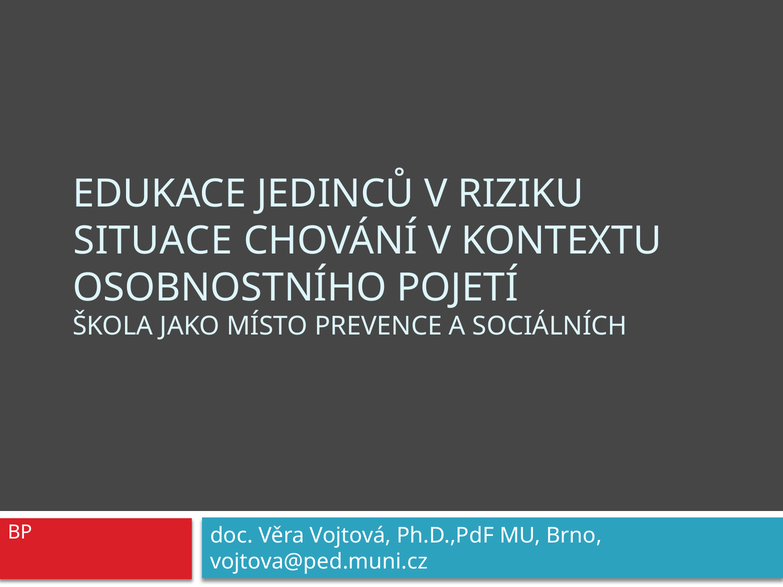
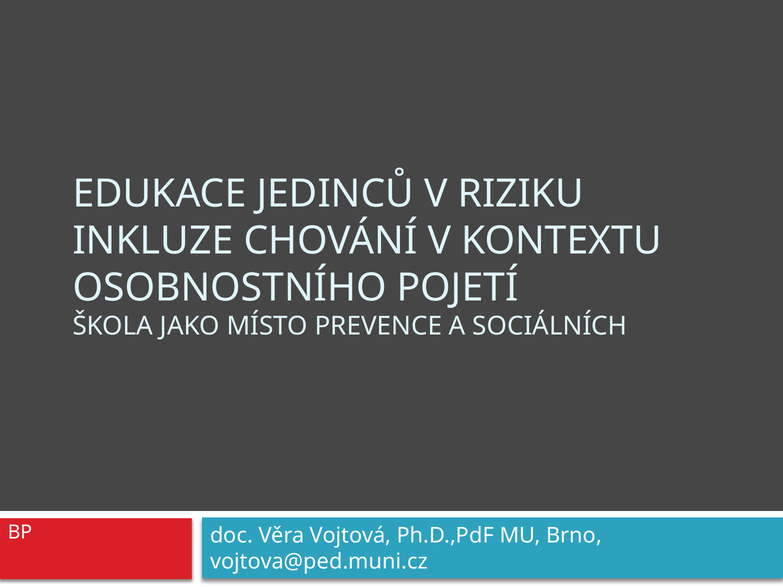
SITUACE: SITUACE -> INKLUZE
